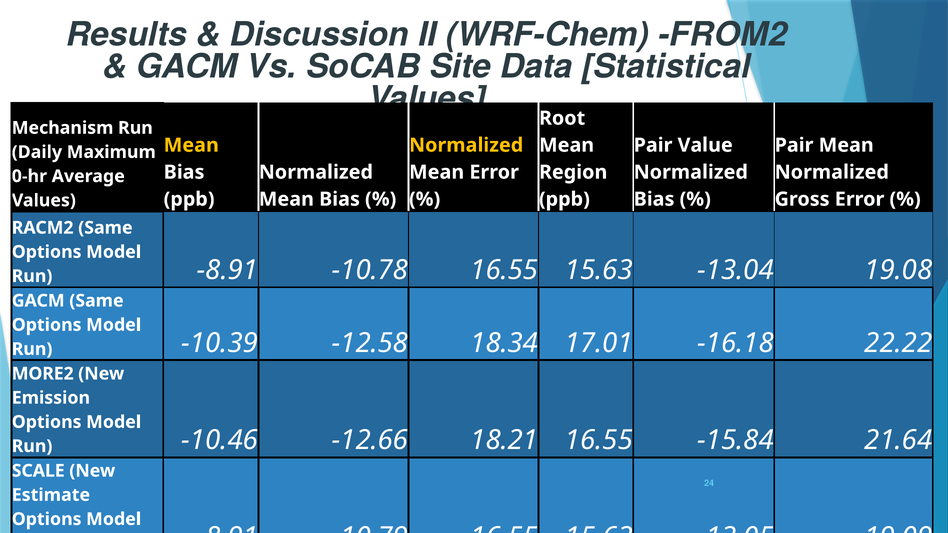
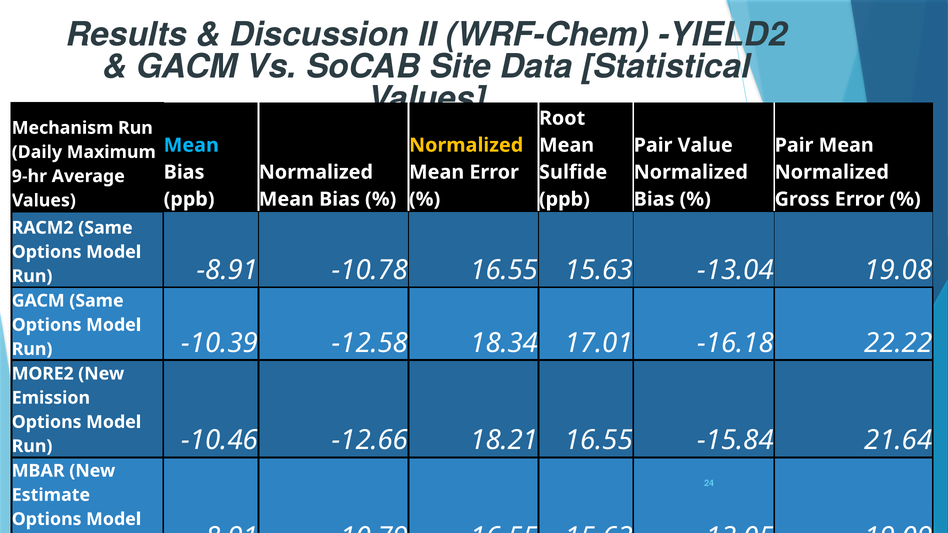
FROM2: FROM2 -> YIELD2
Mean at (191, 145) colour: yellow -> light blue
Region: Region -> Sulfide
0-hr: 0-hr -> 9-hr
SCALE: SCALE -> MBAR
